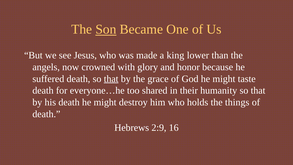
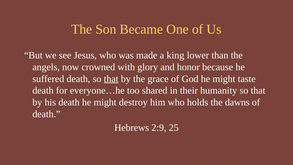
Son underline: present -> none
things: things -> dawns
16: 16 -> 25
